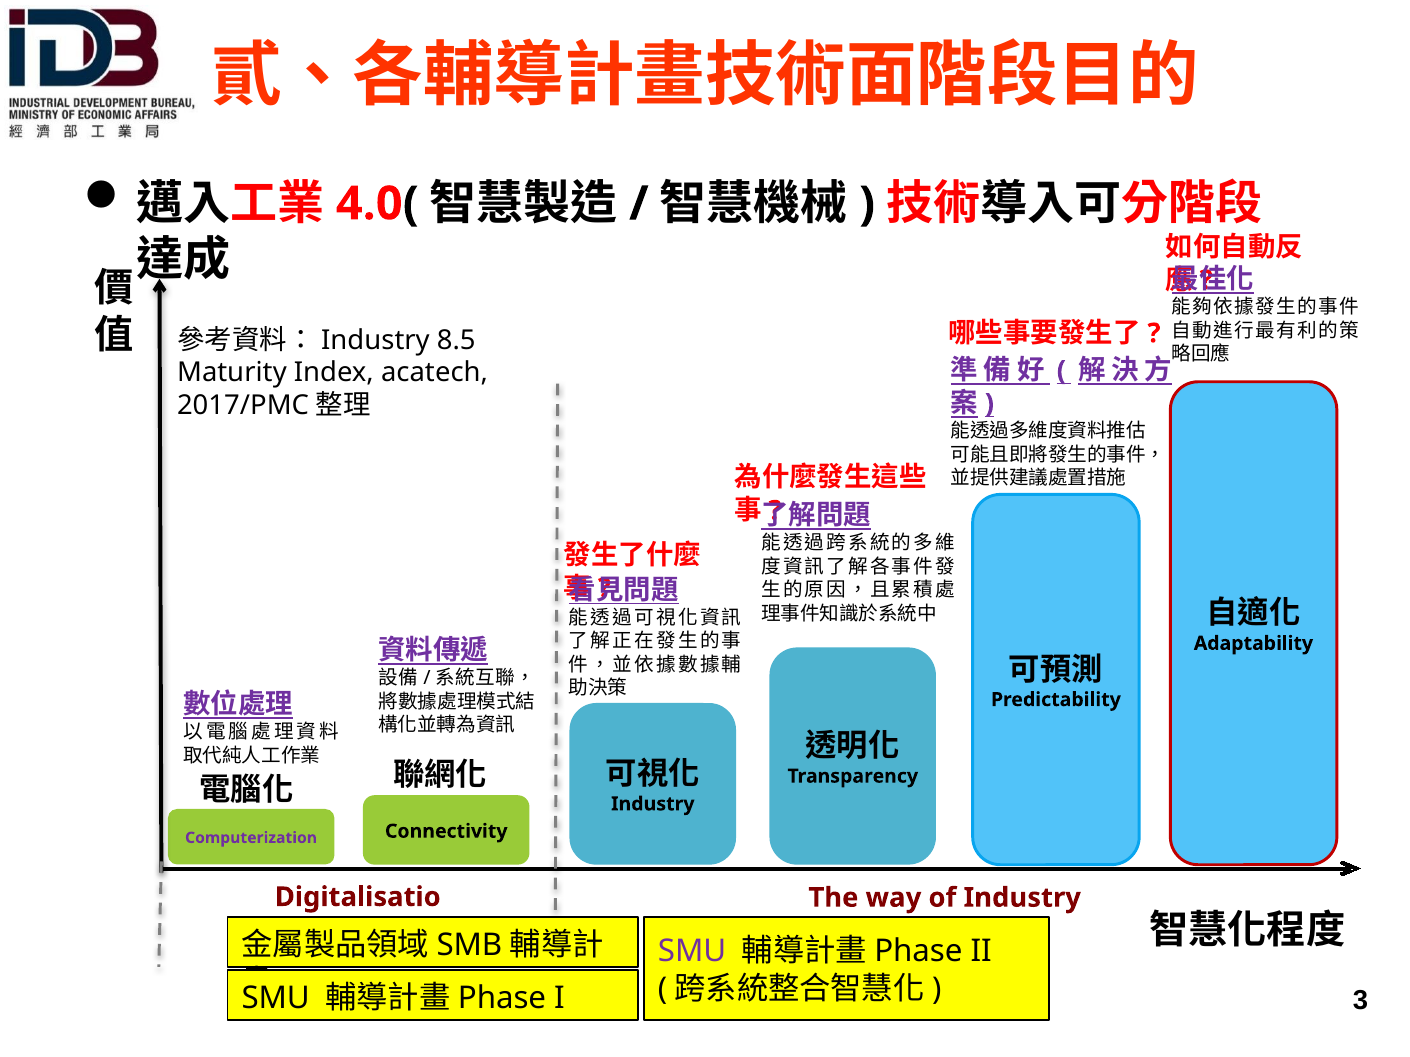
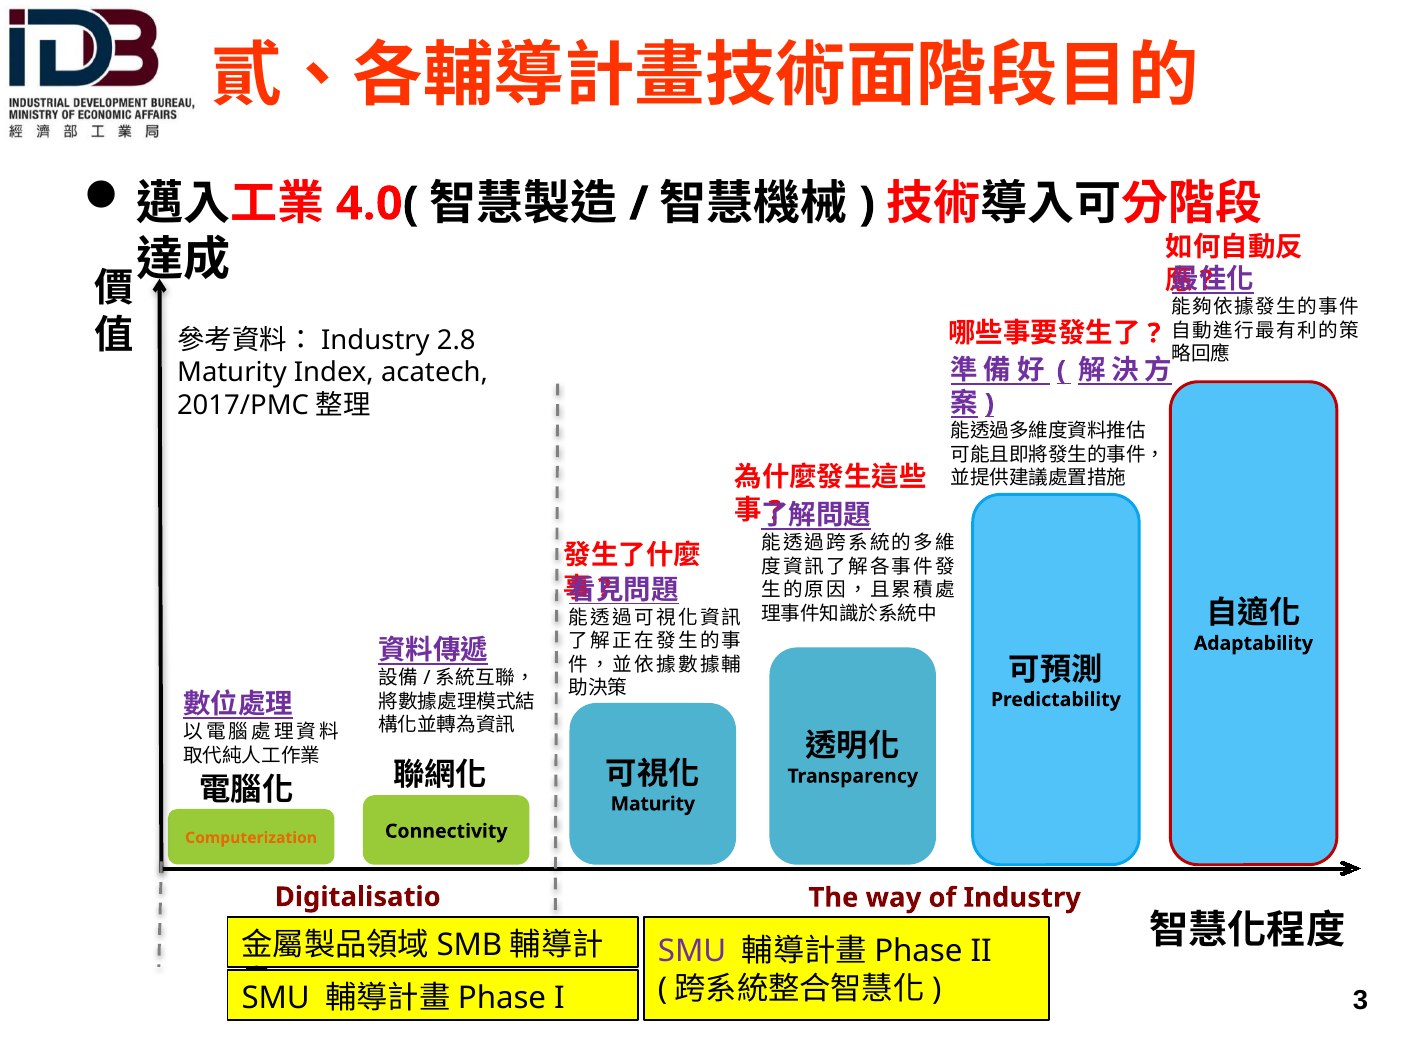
8.5: 8.5 -> 2.8
Industry at (653, 804): Industry -> Maturity
Computerization colour: purple -> orange
